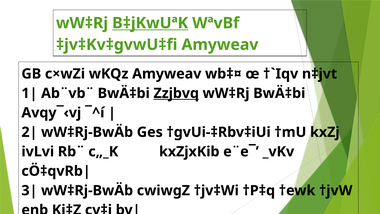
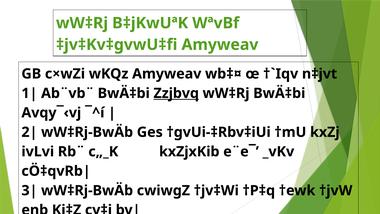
B‡jKwUªK underline: present -> none
